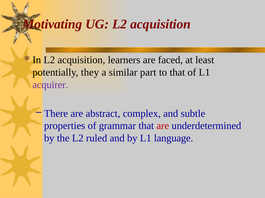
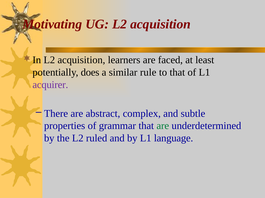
they: they -> does
part: part -> rule
are at (163, 126) colour: red -> green
